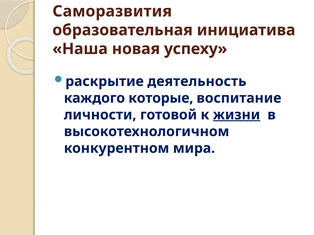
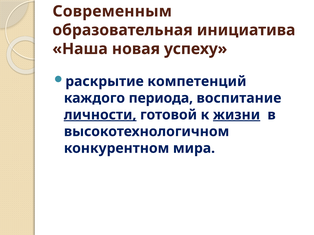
Саморазвития: Саморазвития -> Современным
деятельность: деятельность -> компетенций
которые: которые -> периода
личности underline: none -> present
